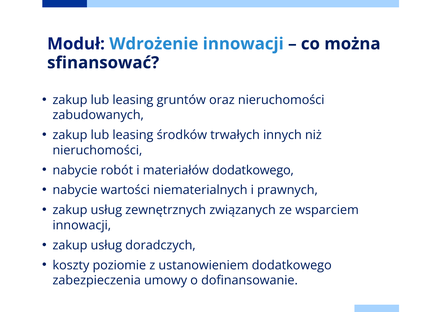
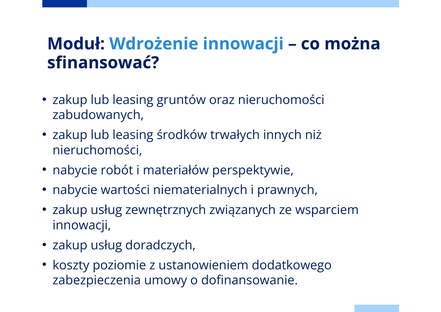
materiałów dodatkowego: dodatkowego -> perspektywie
